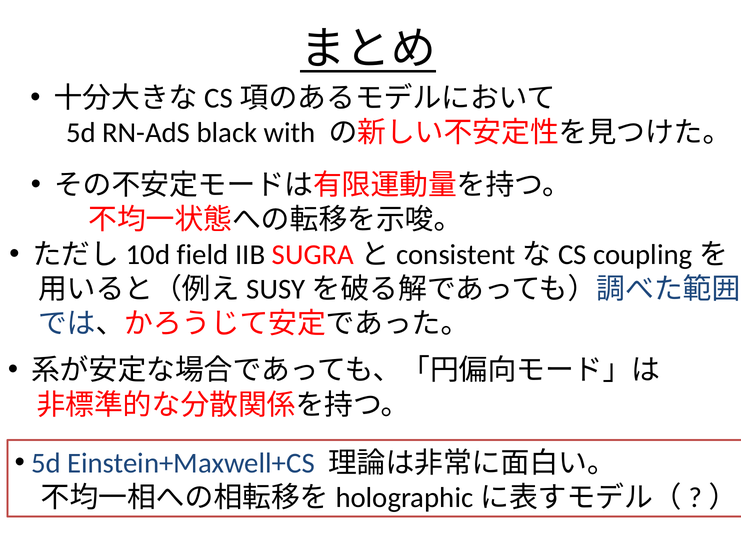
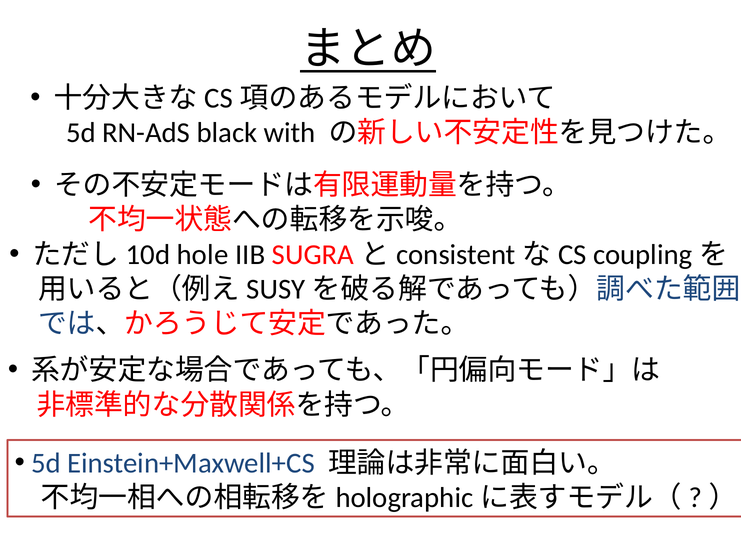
field: field -> hole
